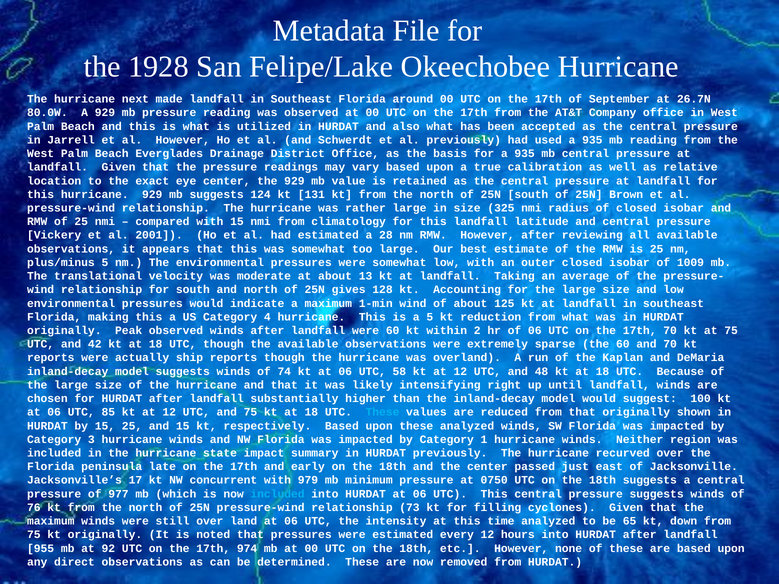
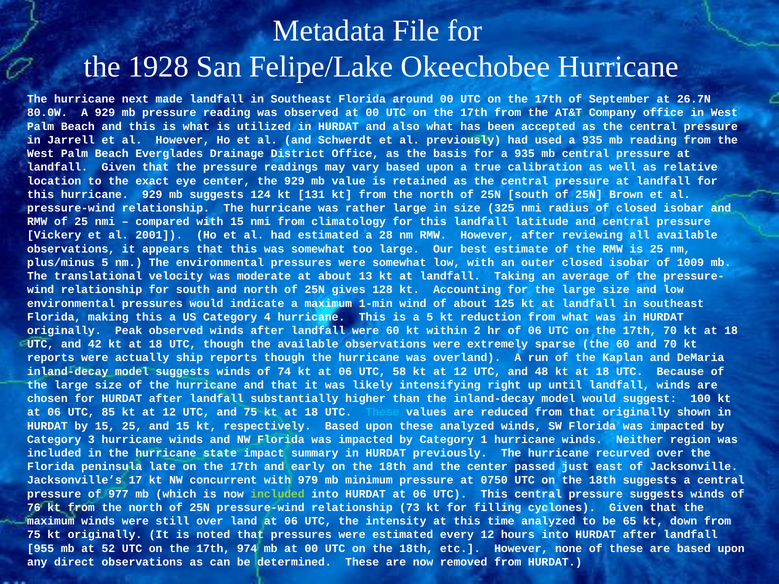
70 kt at 75: 75 -> 18
included at (278, 494) colour: light blue -> light green
92: 92 -> 52
